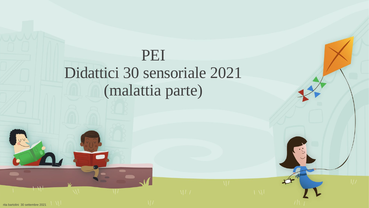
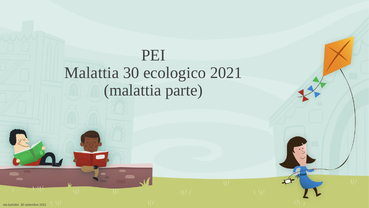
Didattici at (92, 73): Didattici -> Malattia
sensoriale: sensoriale -> ecologico
